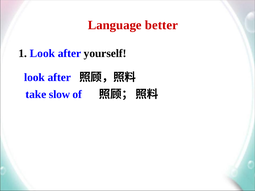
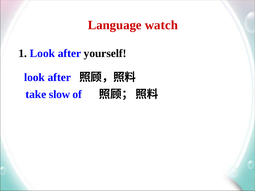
better: better -> watch
